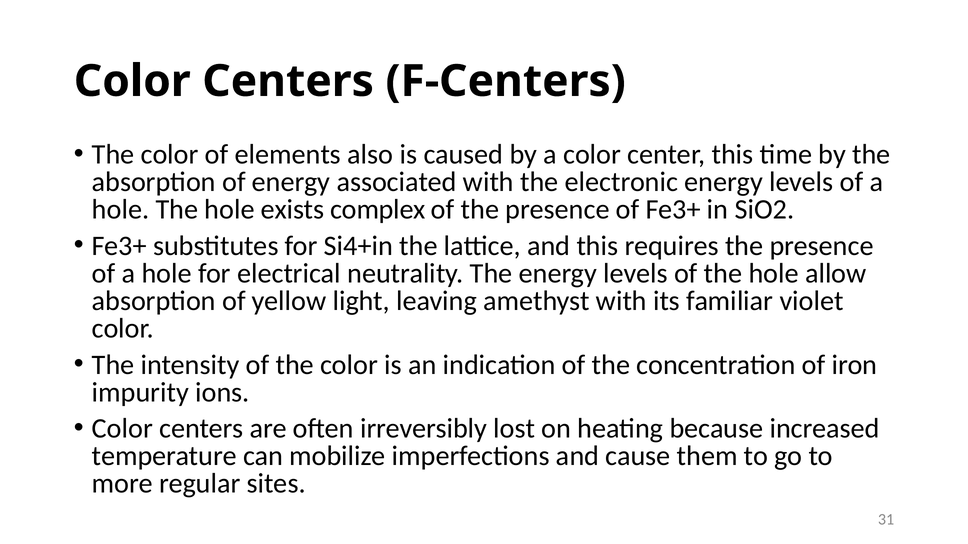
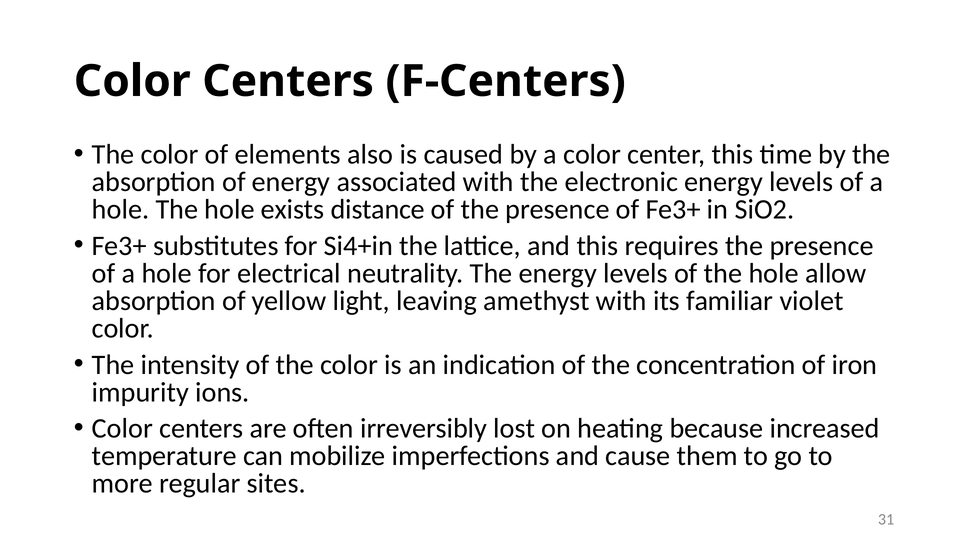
complex: complex -> distance
